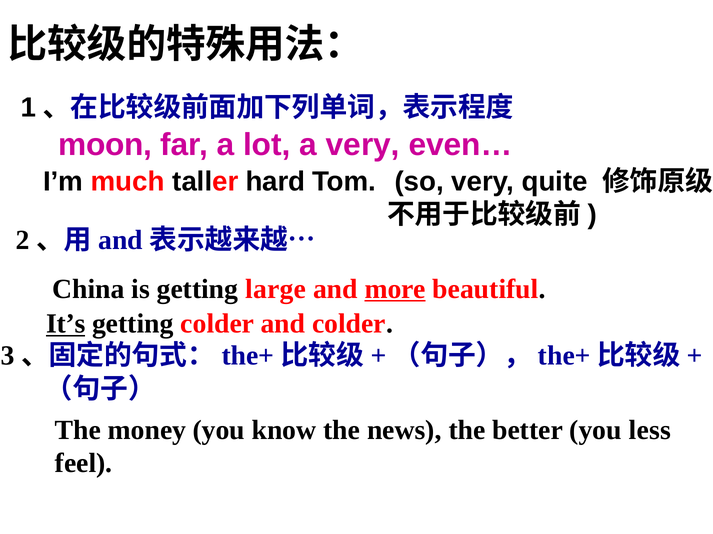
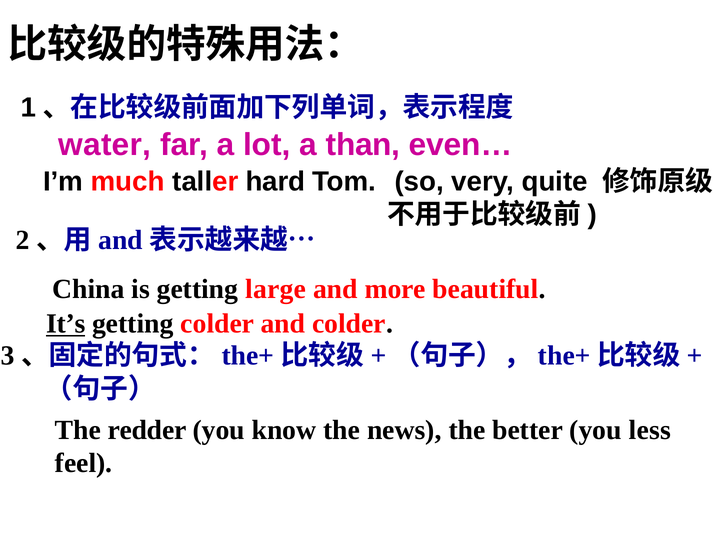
moon: moon -> water
a very: very -> than
more underline: present -> none
money: money -> redder
